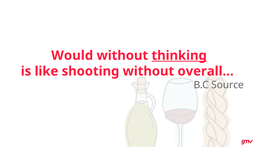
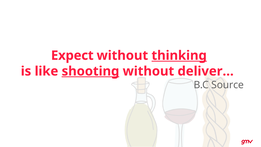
Would: Would -> Expect
shooting underline: none -> present
overall…: overall… -> deliver…
